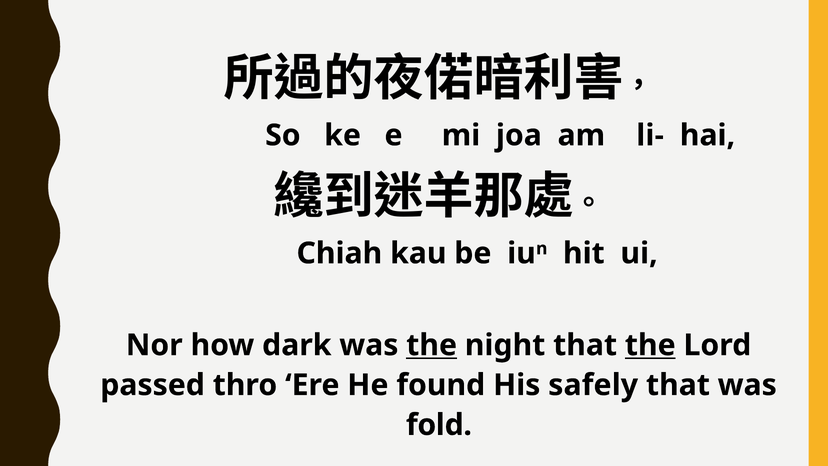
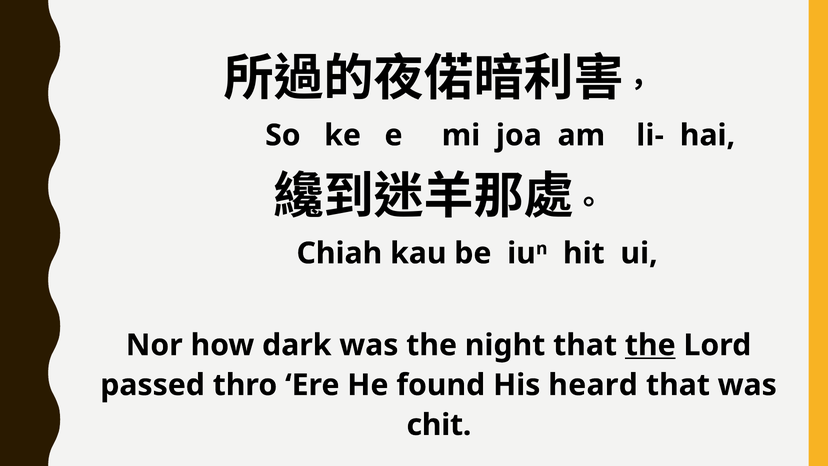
the at (432, 345) underline: present -> none
safely: safely -> heard
fold: fold -> chit
